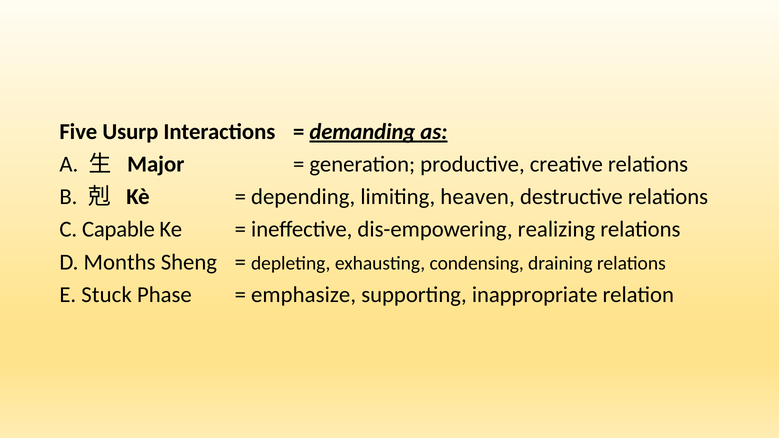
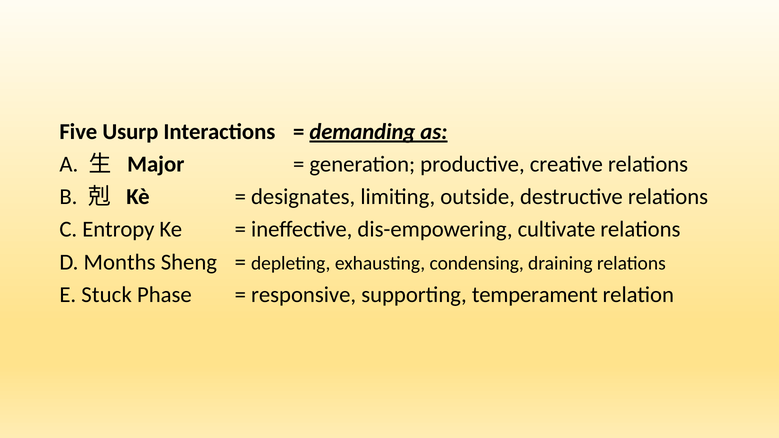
depending: depending -> designates
heaven: heaven -> outside
Capable: Capable -> Entropy
realizing: realizing -> cultivate
emphasize: emphasize -> responsive
inappropriate: inappropriate -> temperament
